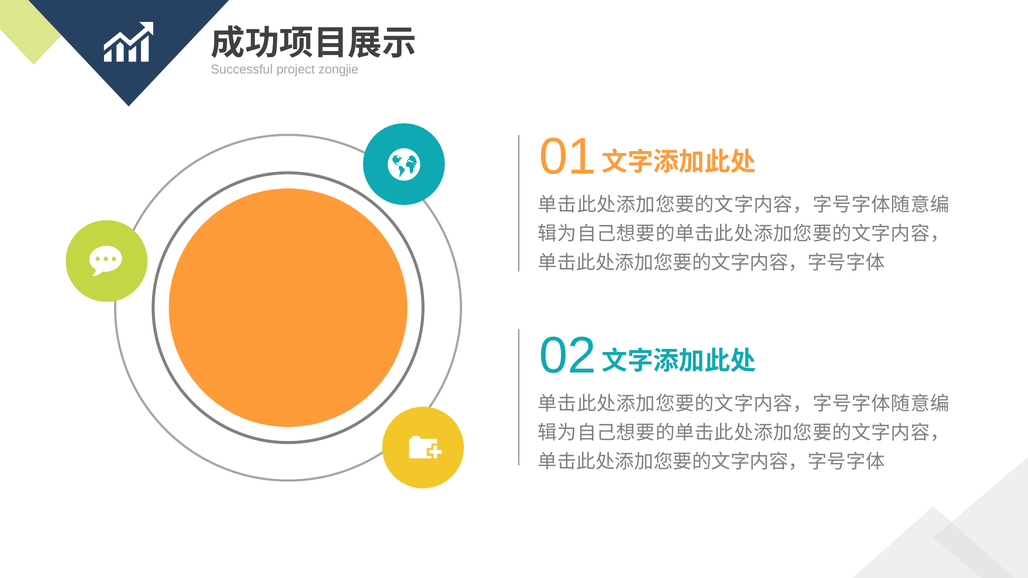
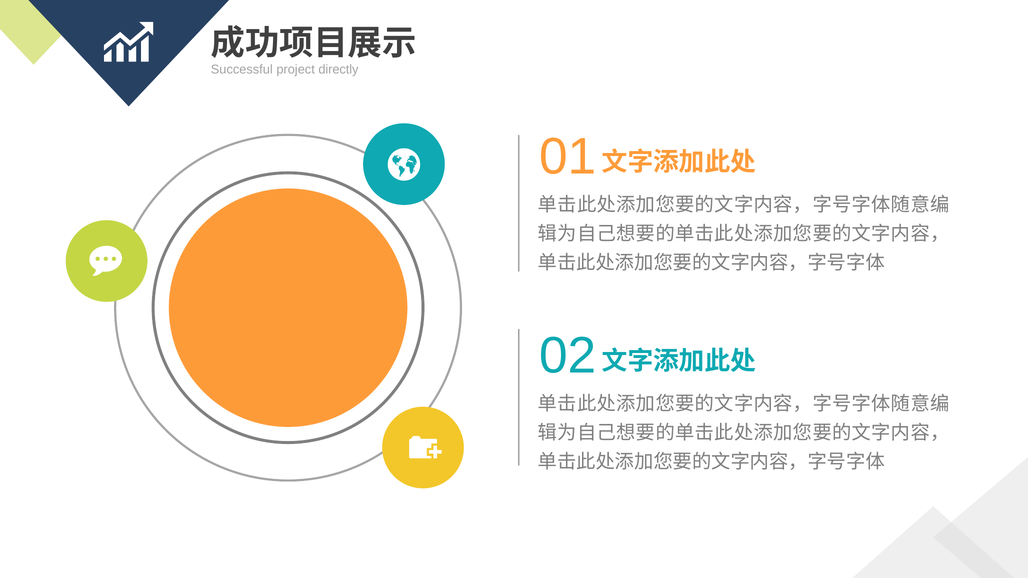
zongjie: zongjie -> directly
